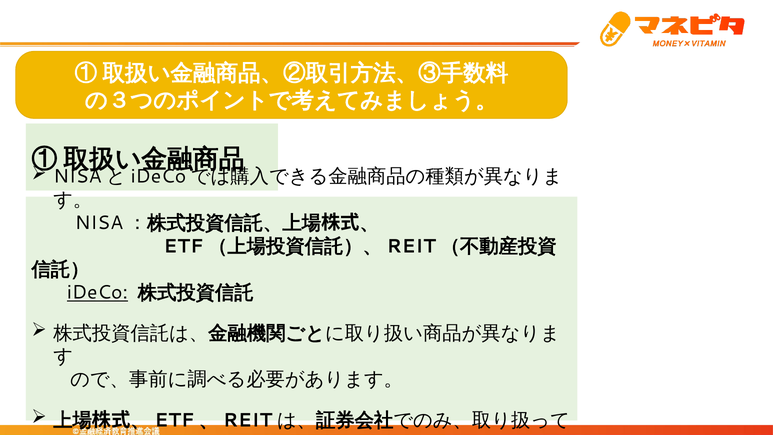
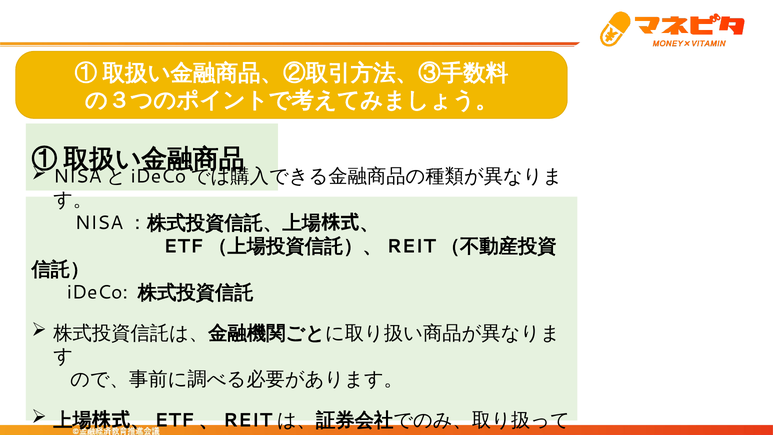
iDeCo underline: present -> none
